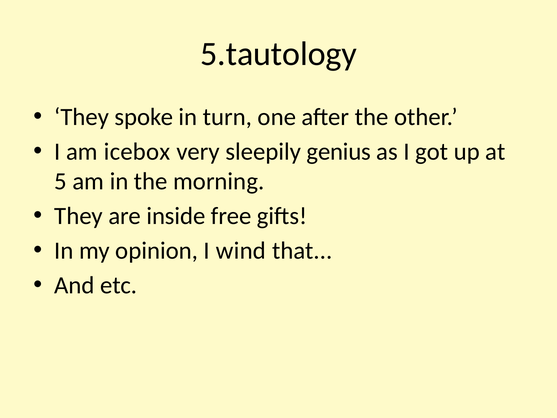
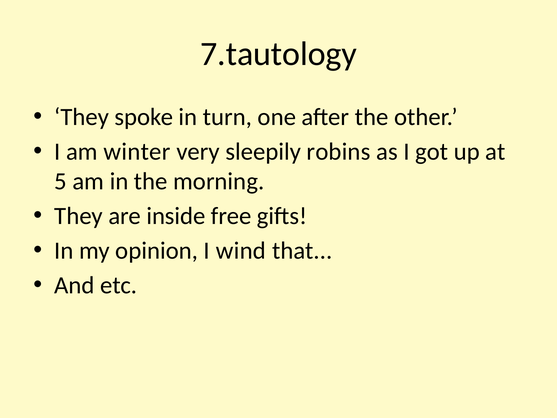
5.tautology: 5.tautology -> 7.tautology
icebox: icebox -> winter
genius: genius -> robins
